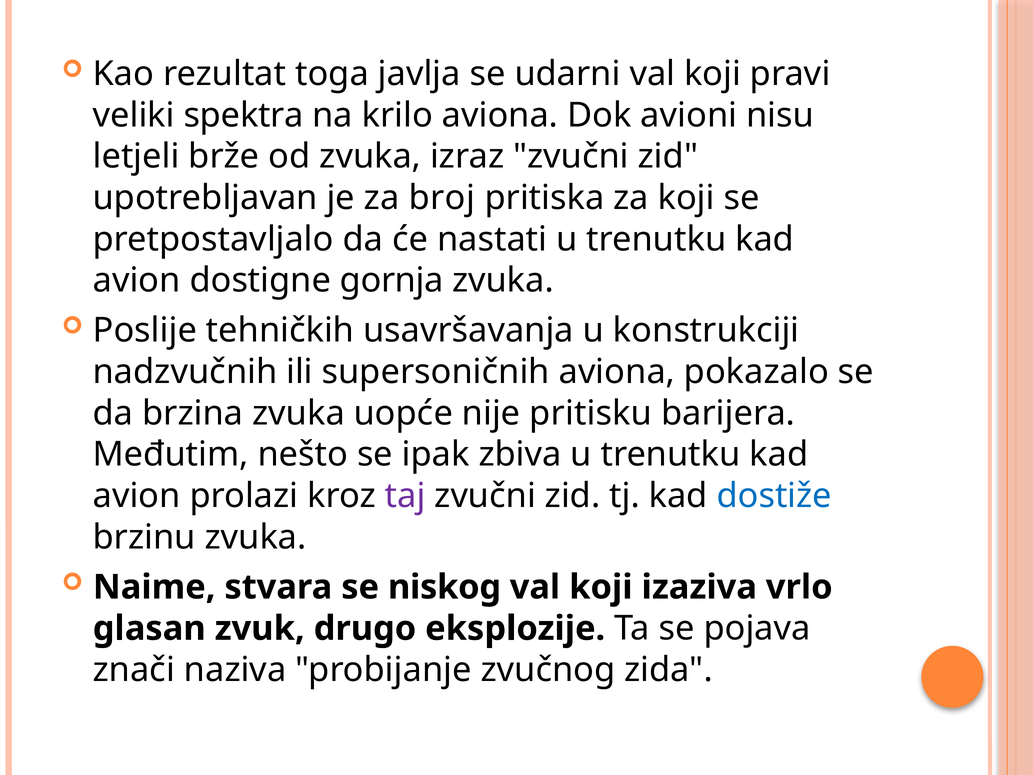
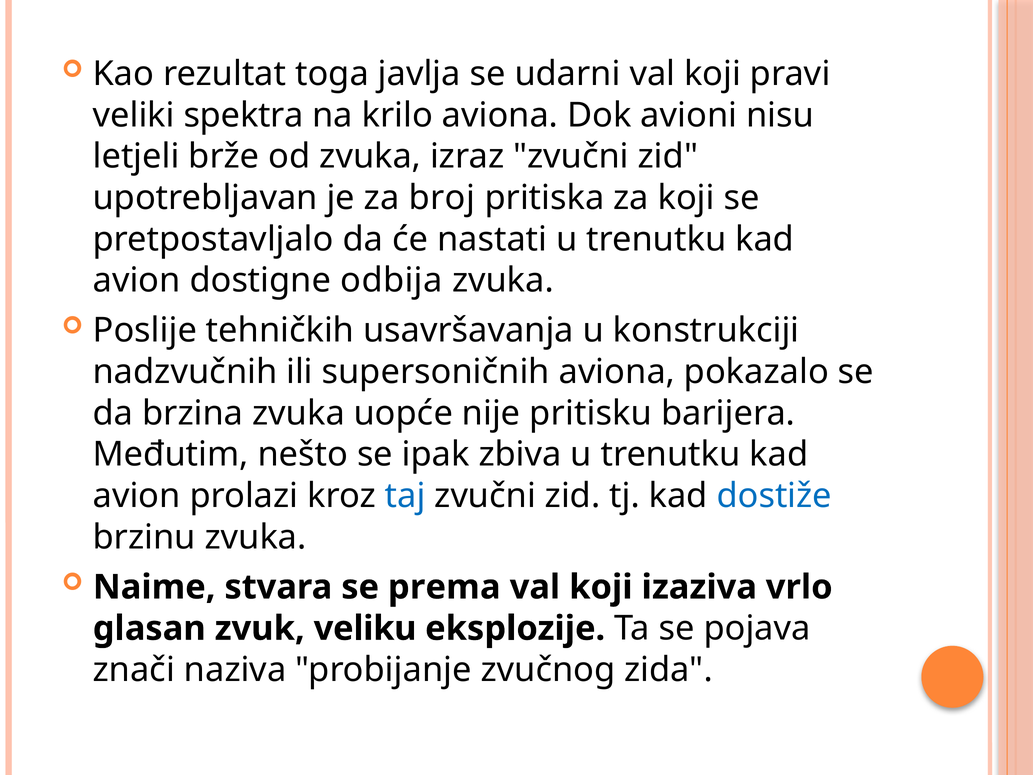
gornja: gornja -> odbija
taj colour: purple -> blue
niskog: niskog -> prema
drugo: drugo -> veliku
